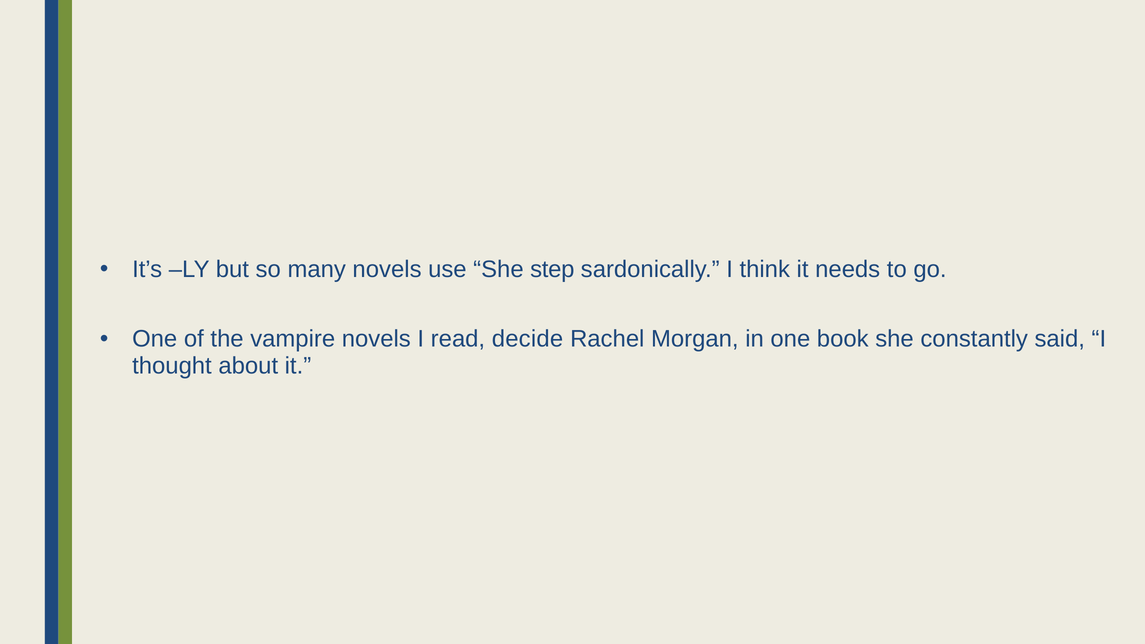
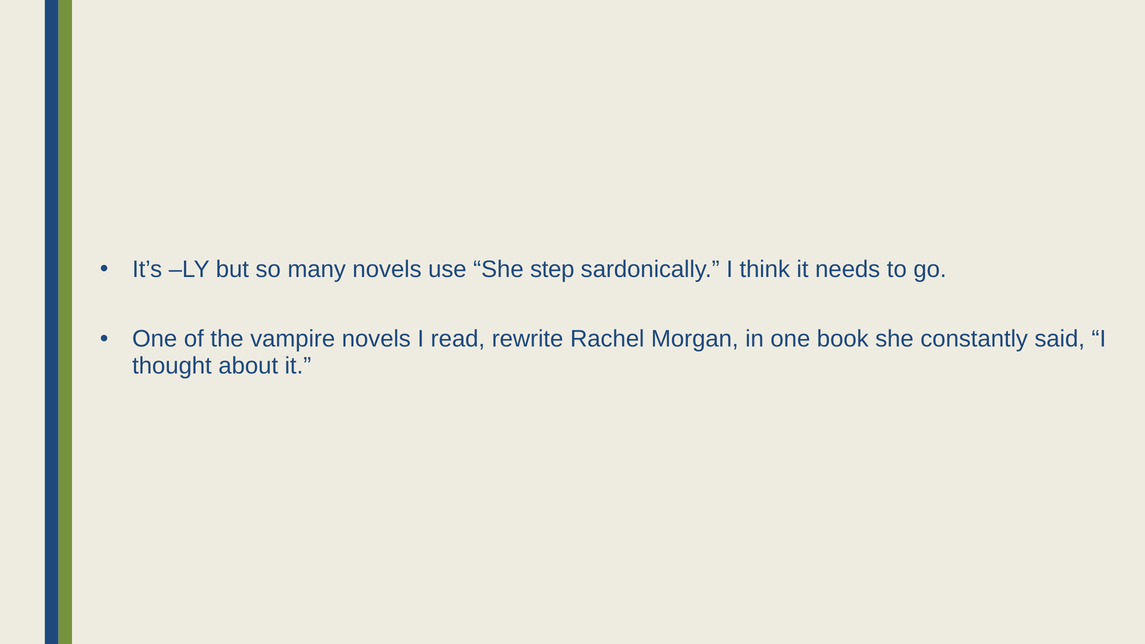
decide: decide -> rewrite
